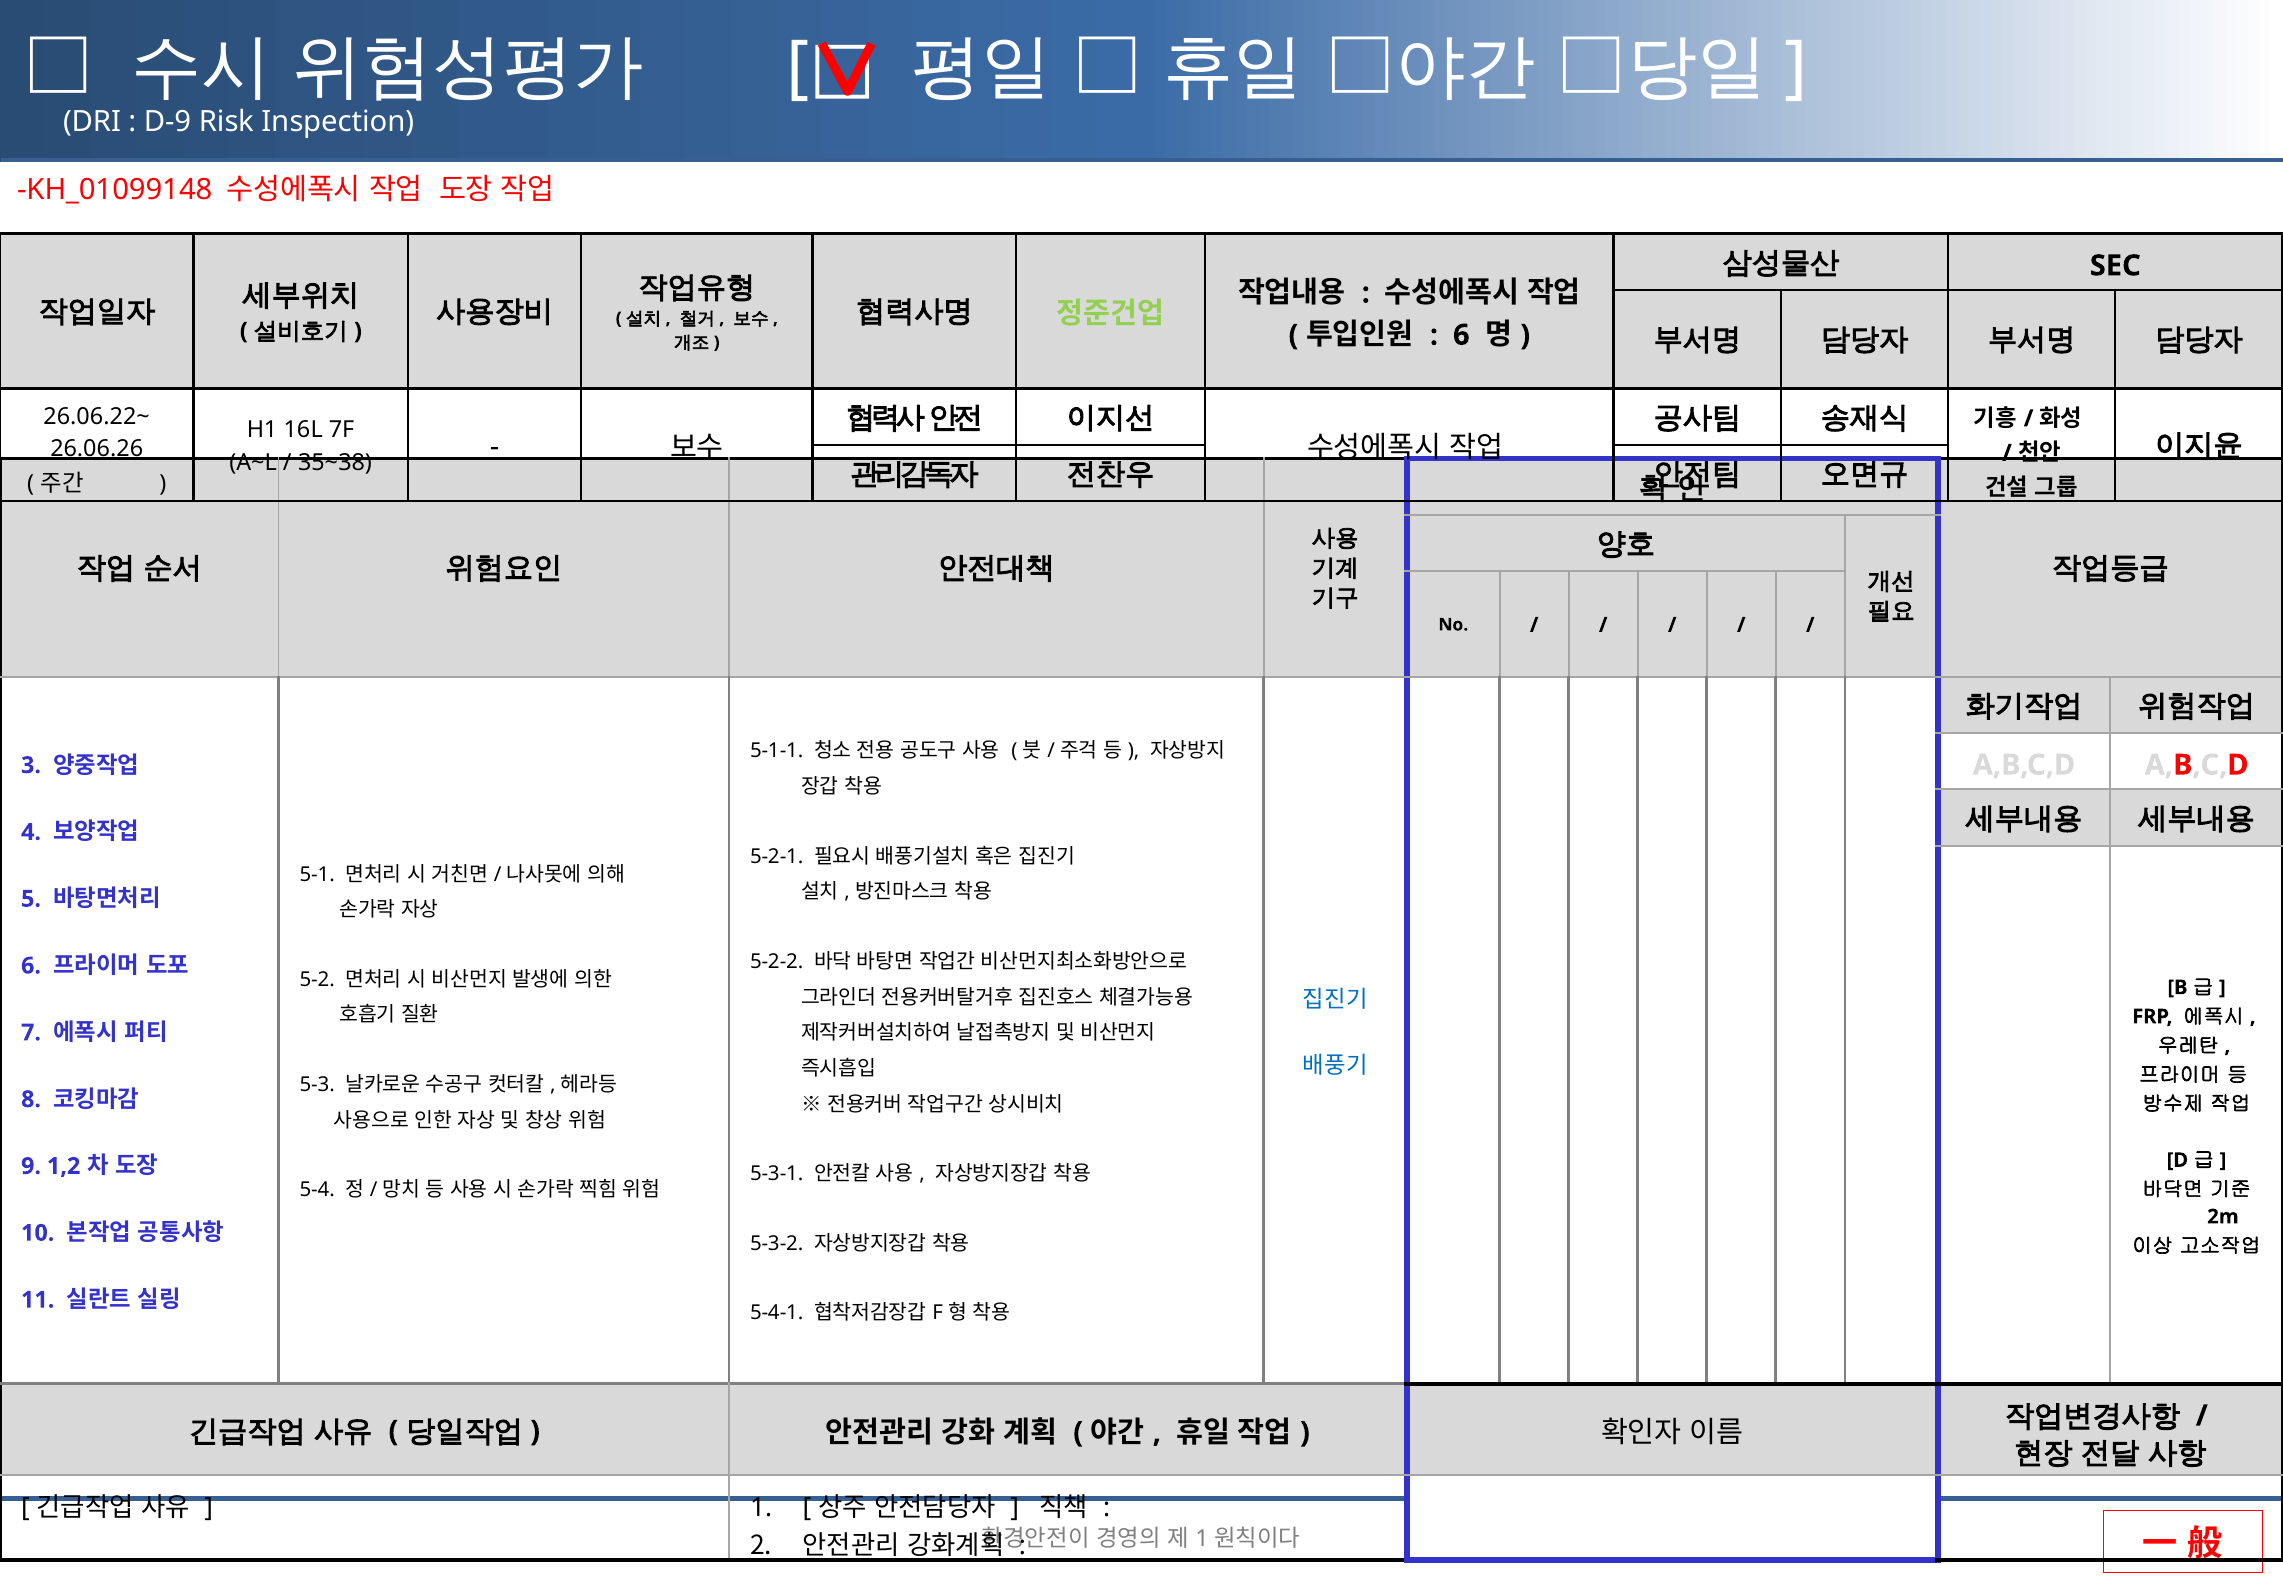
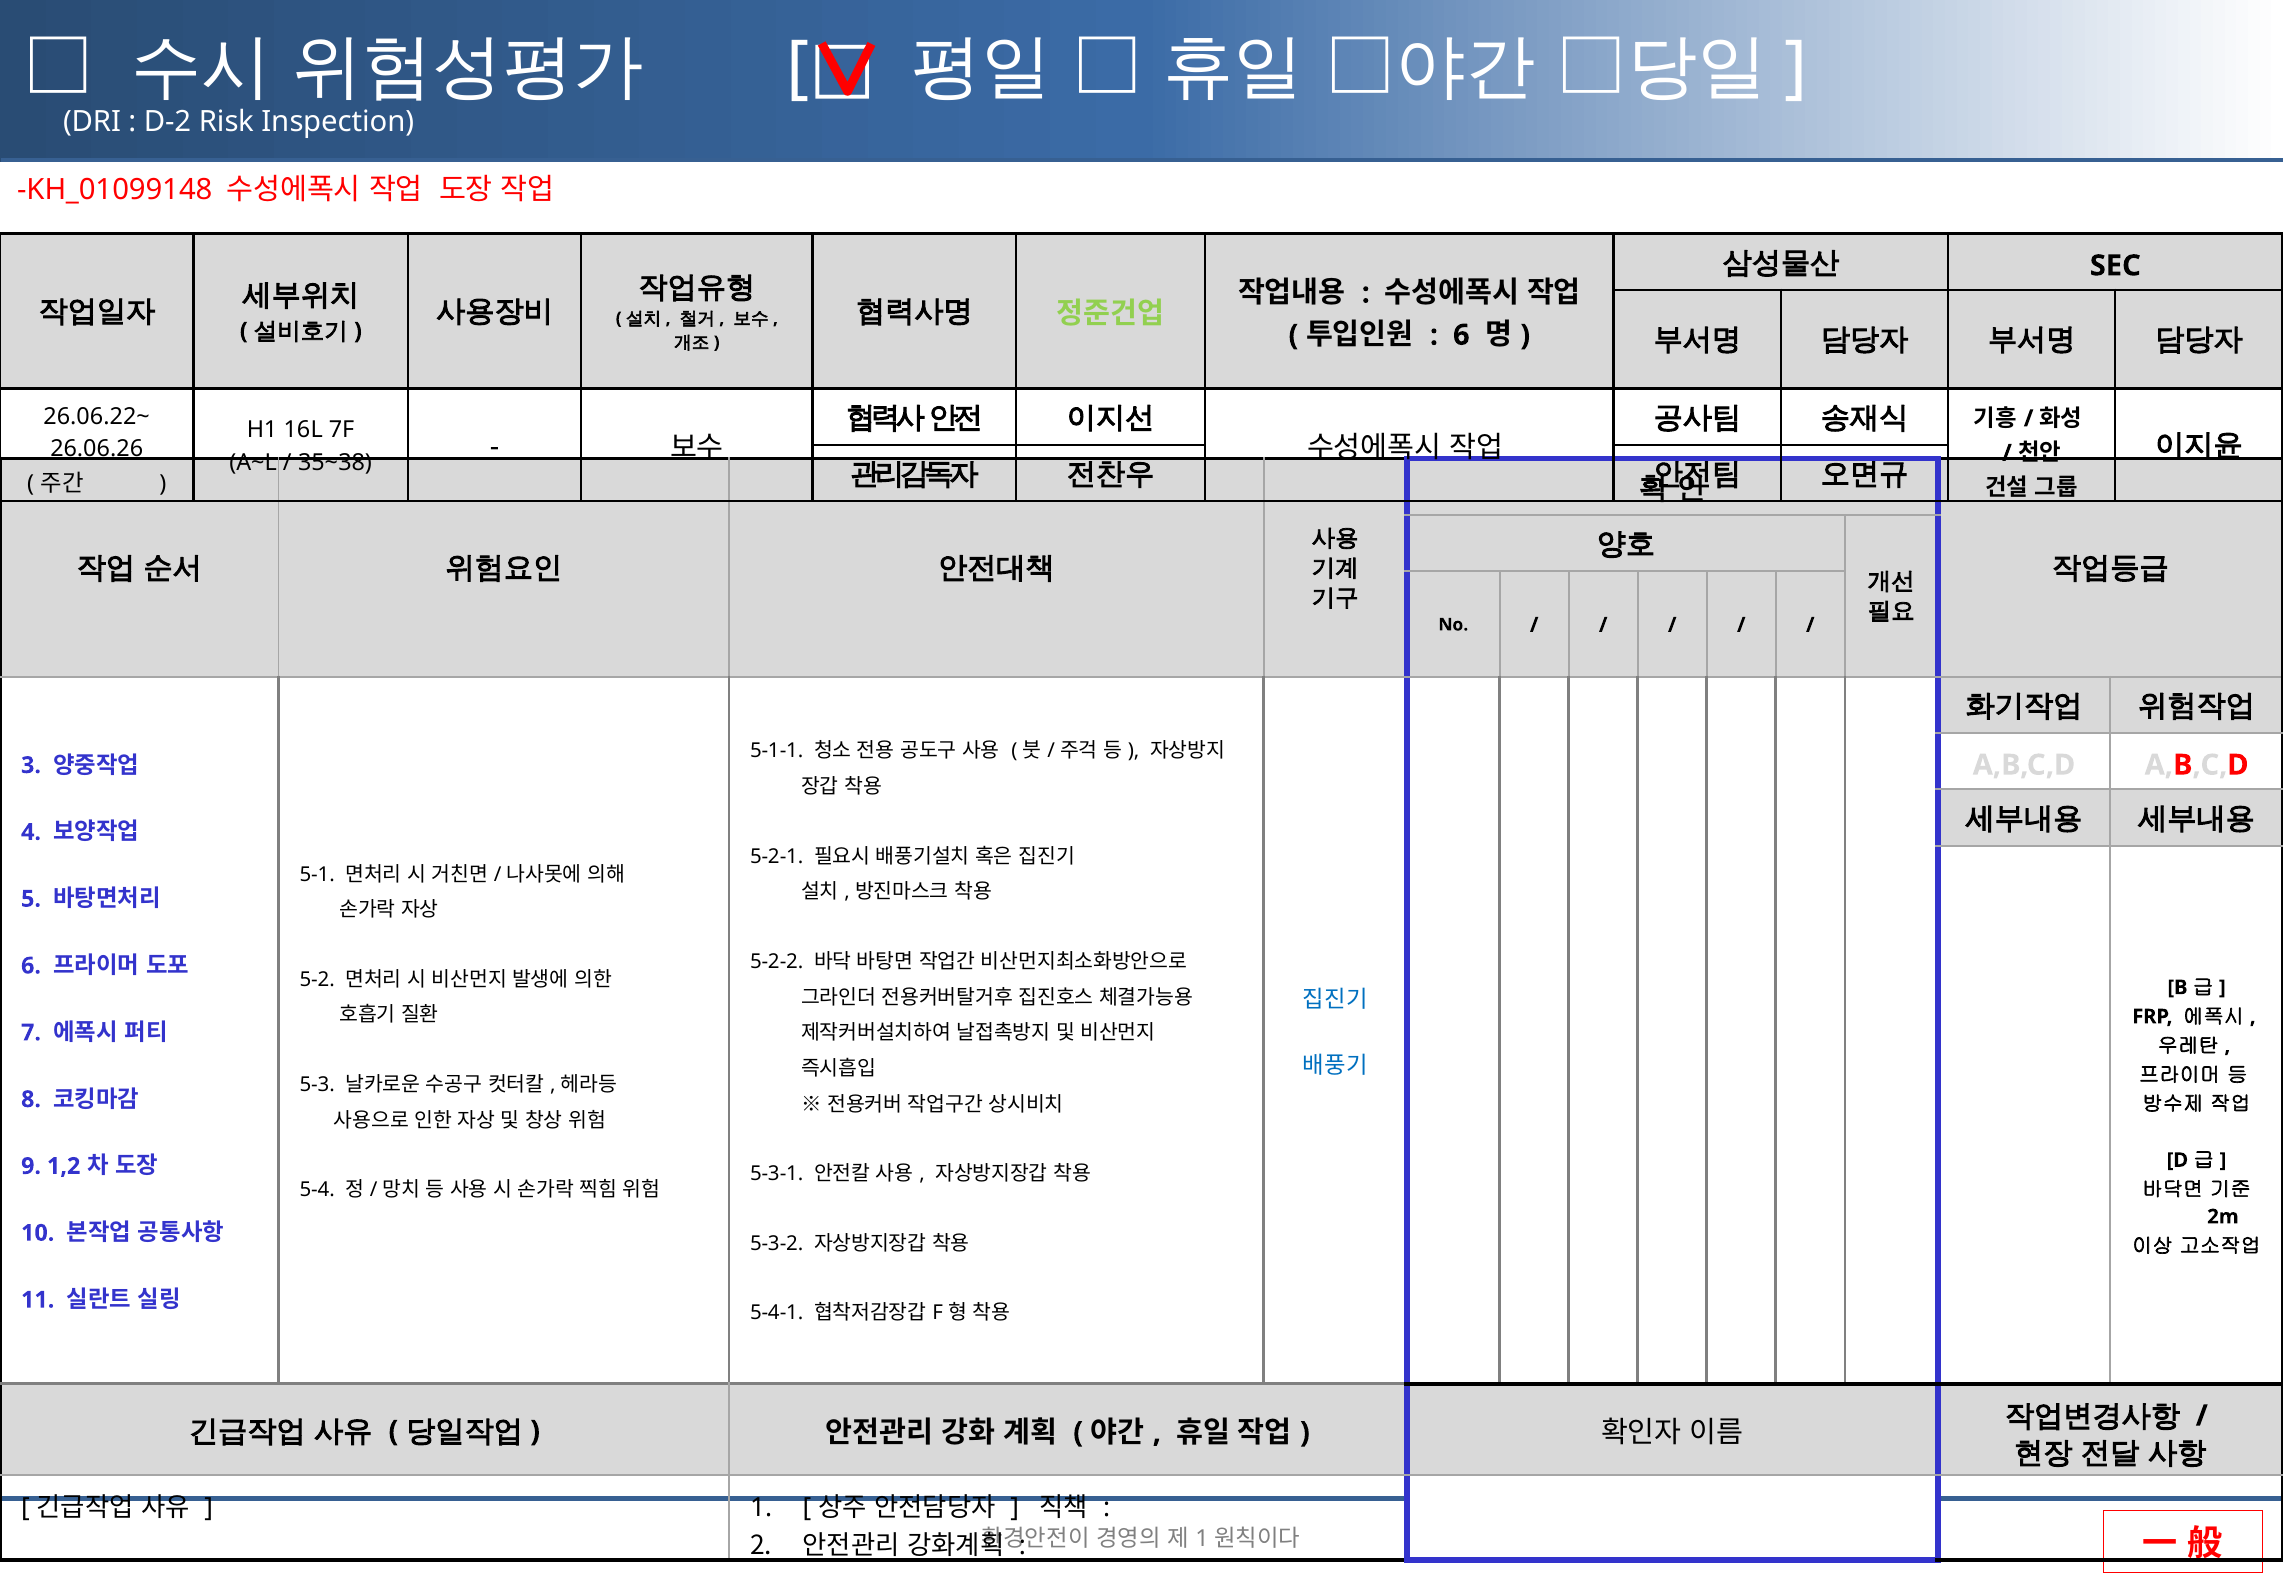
D-9: D-9 -> D-2
